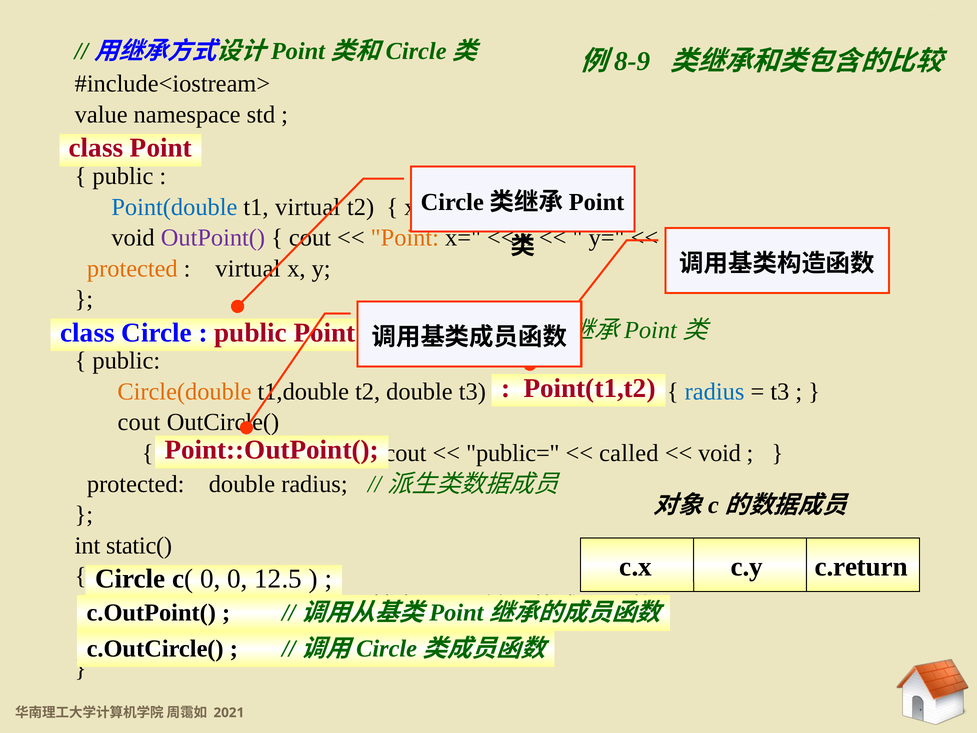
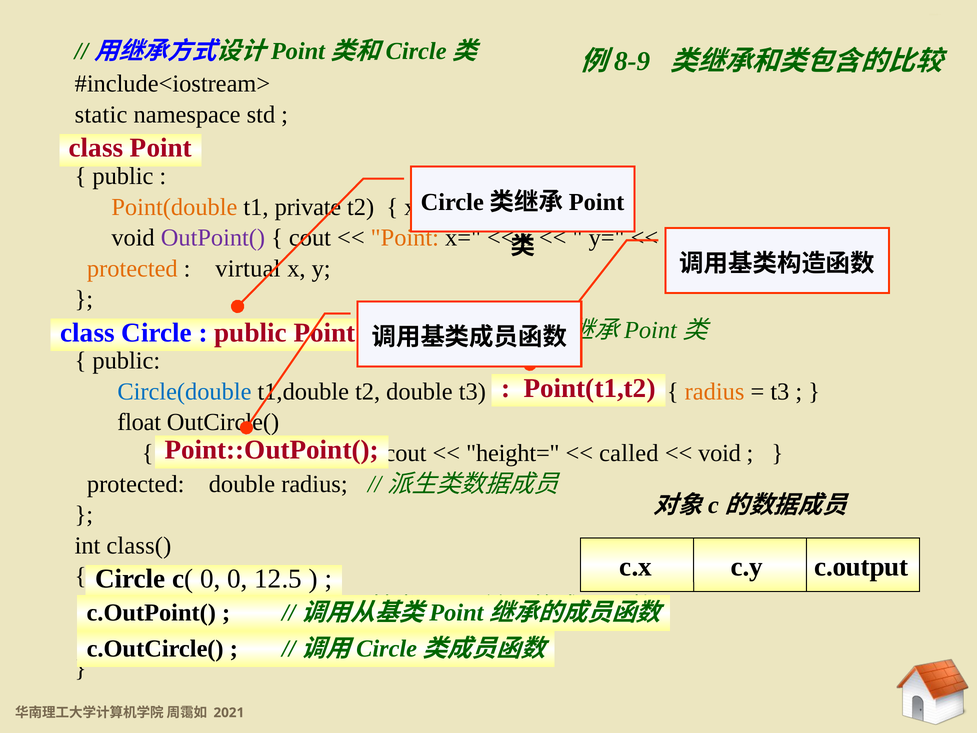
value: value -> static
Point(double colour: blue -> orange
t1 virtual: virtual -> private
Circle(double colour: orange -> blue
radius at (715, 392) colour: blue -> orange
cout at (139, 422): cout -> float
public=: public= -> height=
static(: static( -> class(
c.return: c.return -> c.output
